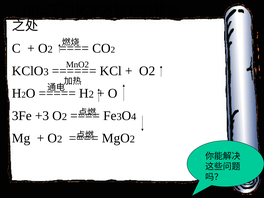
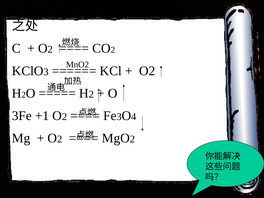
+3: +3 -> +1
